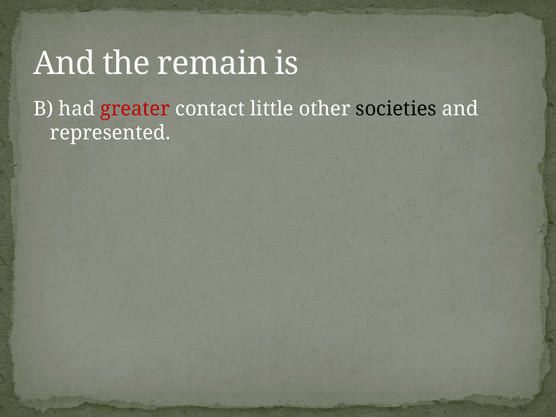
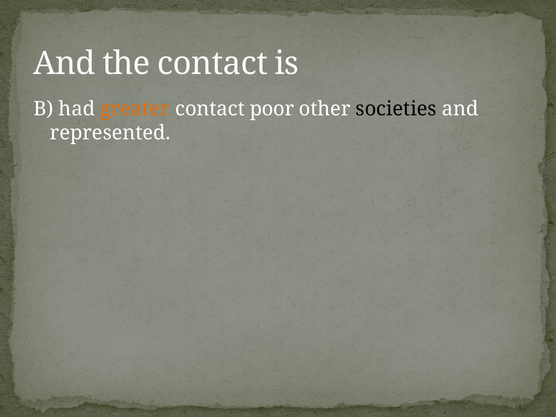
the remain: remain -> contact
greater colour: red -> orange
little: little -> poor
